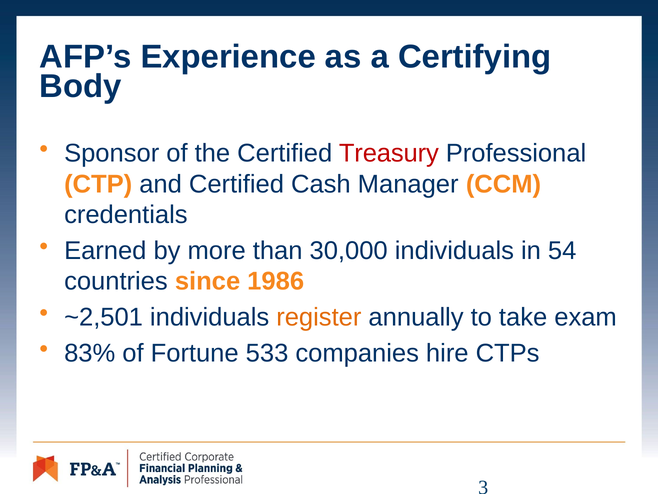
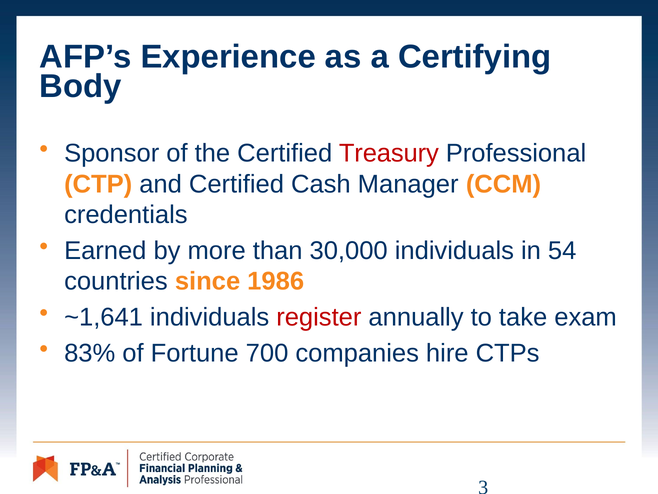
~2,501: ~2,501 -> ~1,641
register colour: orange -> red
533: 533 -> 700
